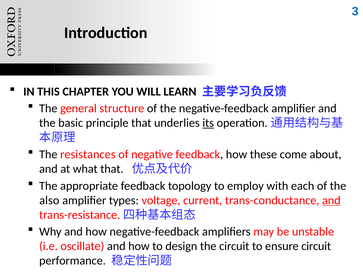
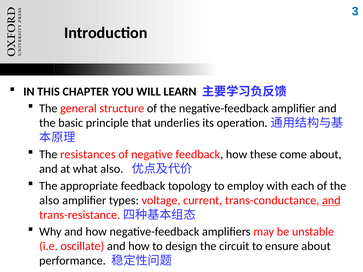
its underline: present -> none
what that: that -> also
ensure circuit: circuit -> about
